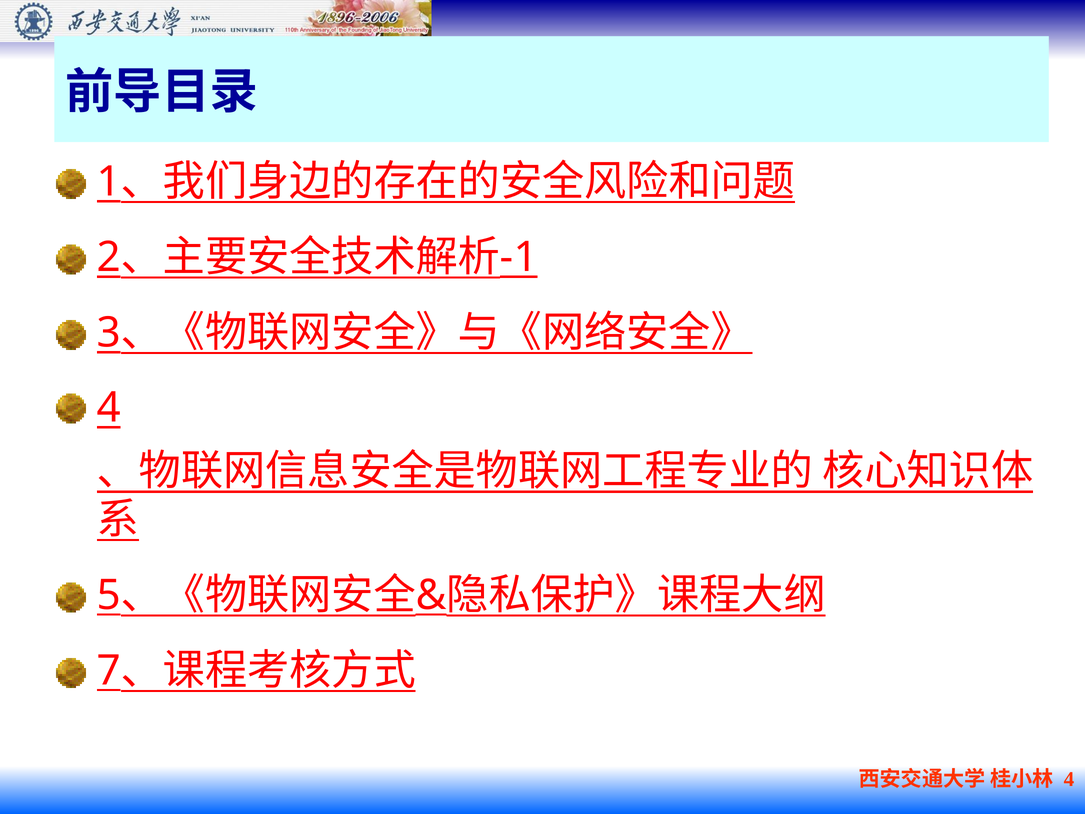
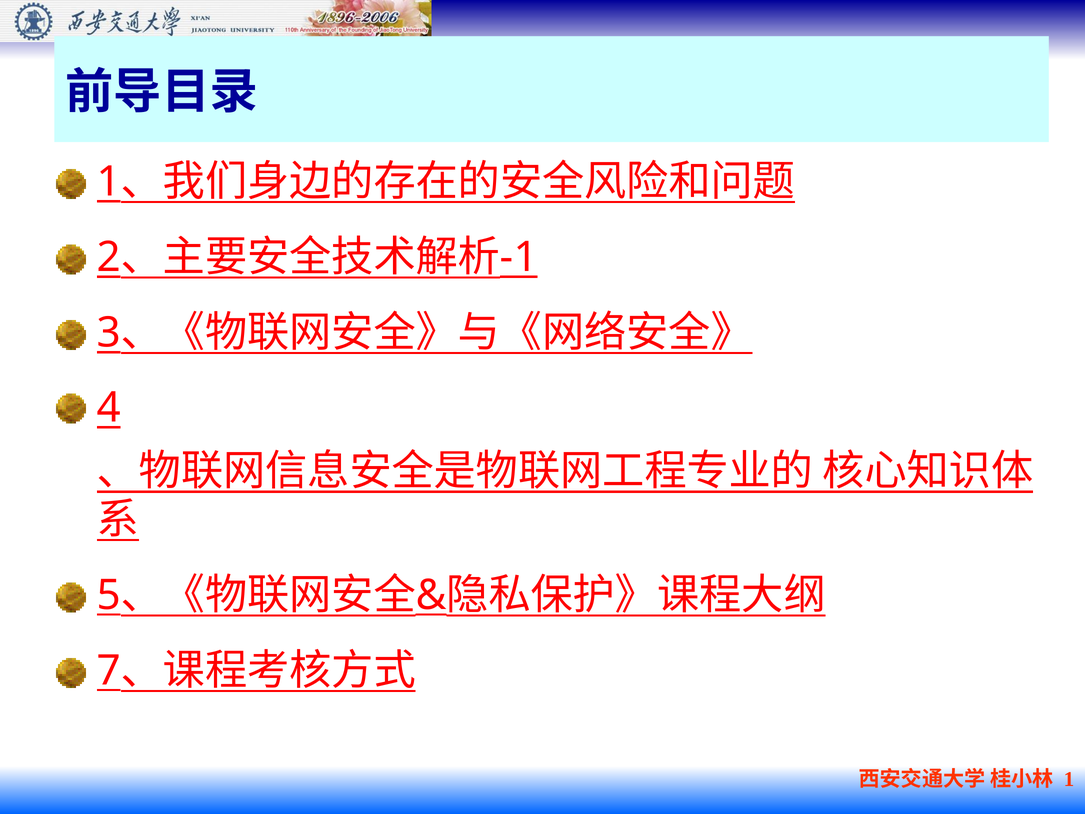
4 at (1069, 779): 4 -> 1
